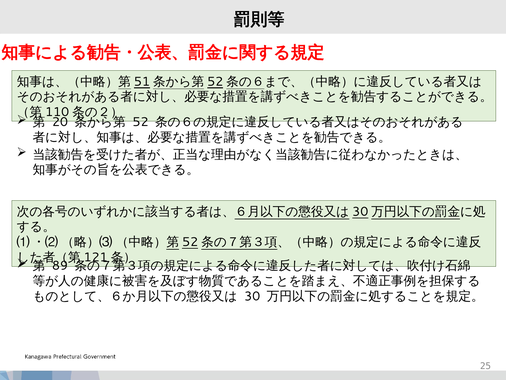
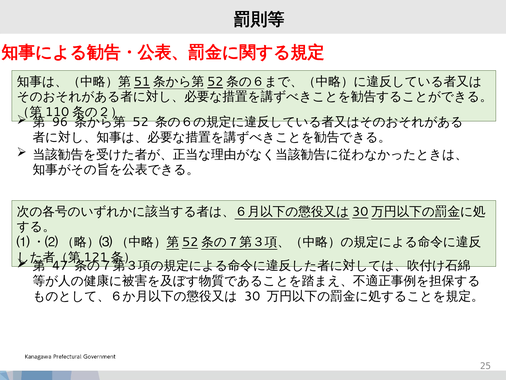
20: 20 -> 96
89: 89 -> 47
